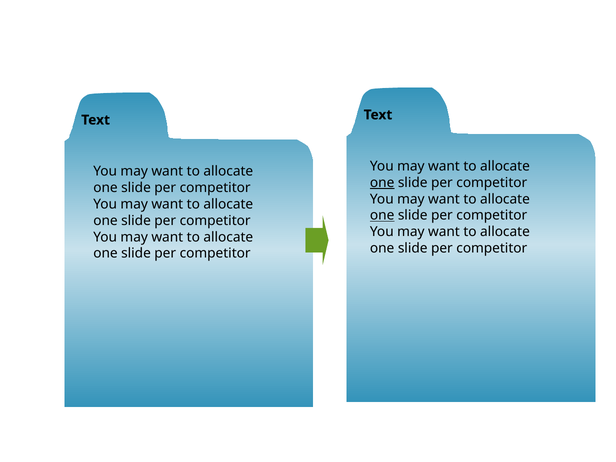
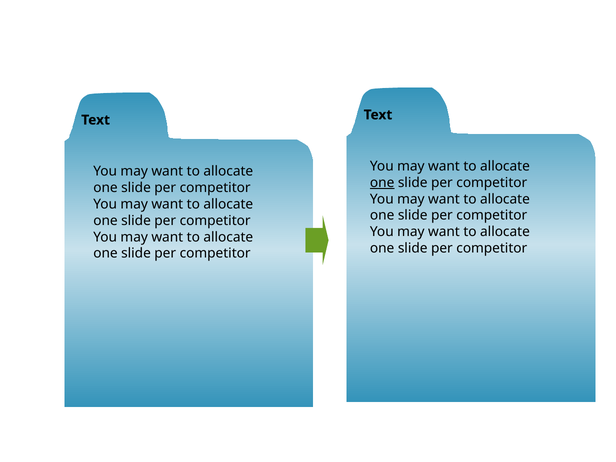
one at (382, 215) underline: present -> none
